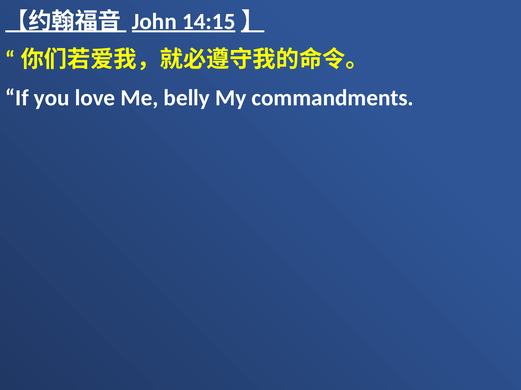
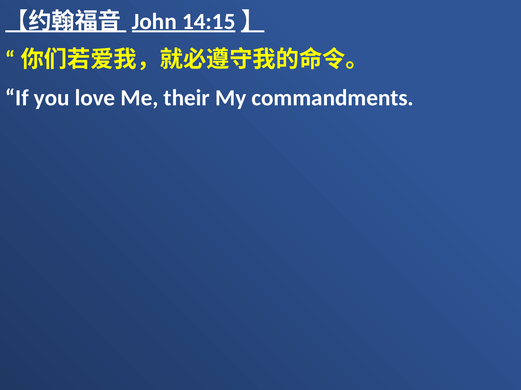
belly: belly -> their
